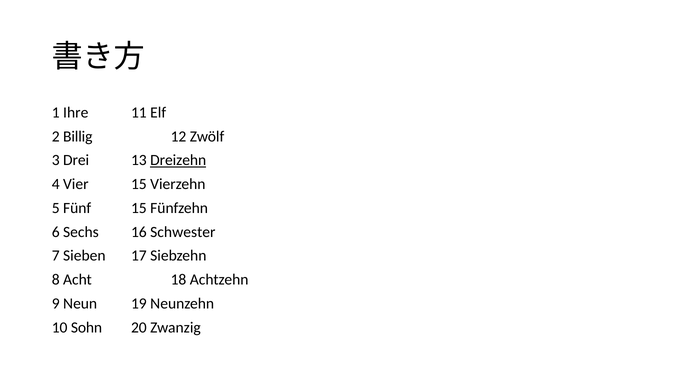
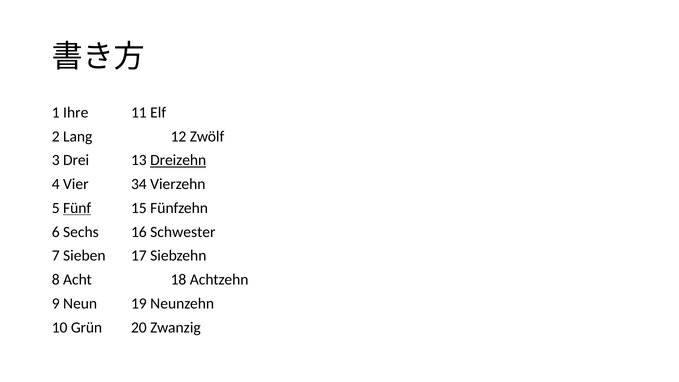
Billig: Billig -> Lang
Vier 15: 15 -> 34
Fünf underline: none -> present
Sohn: Sohn -> Grün
